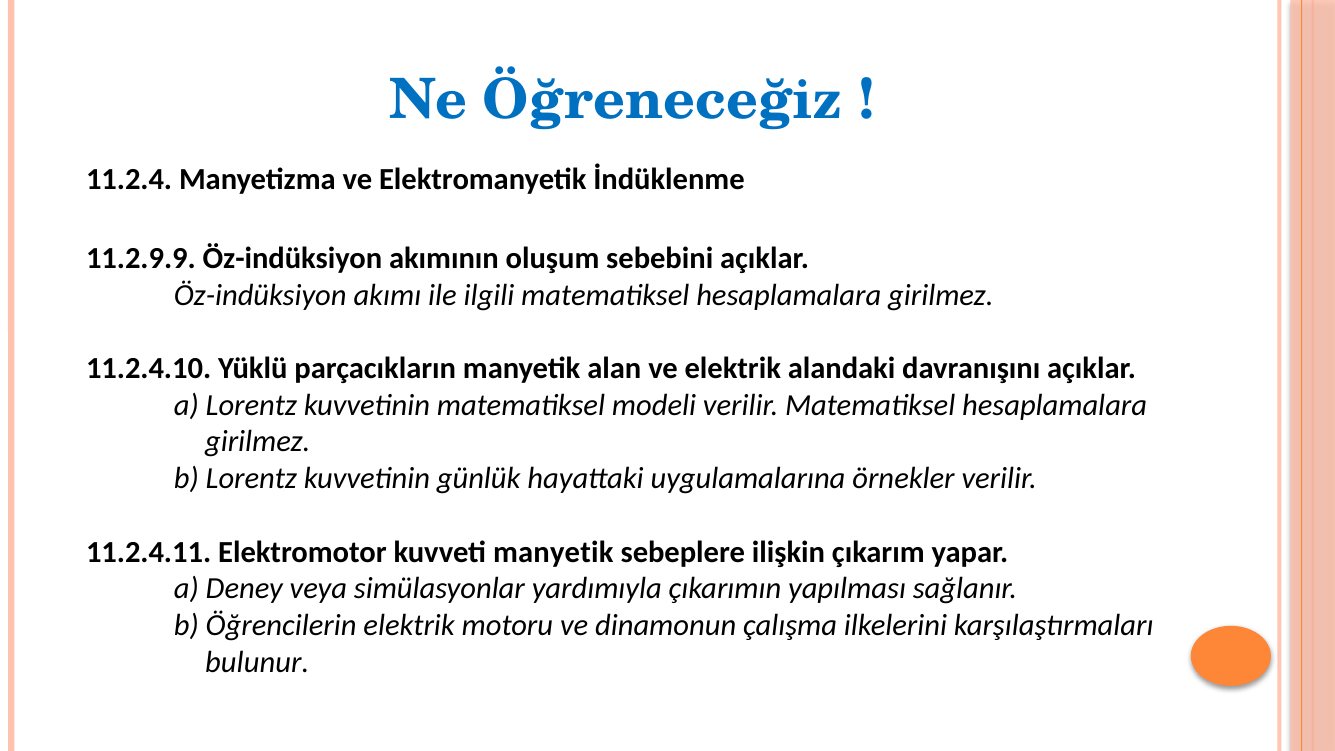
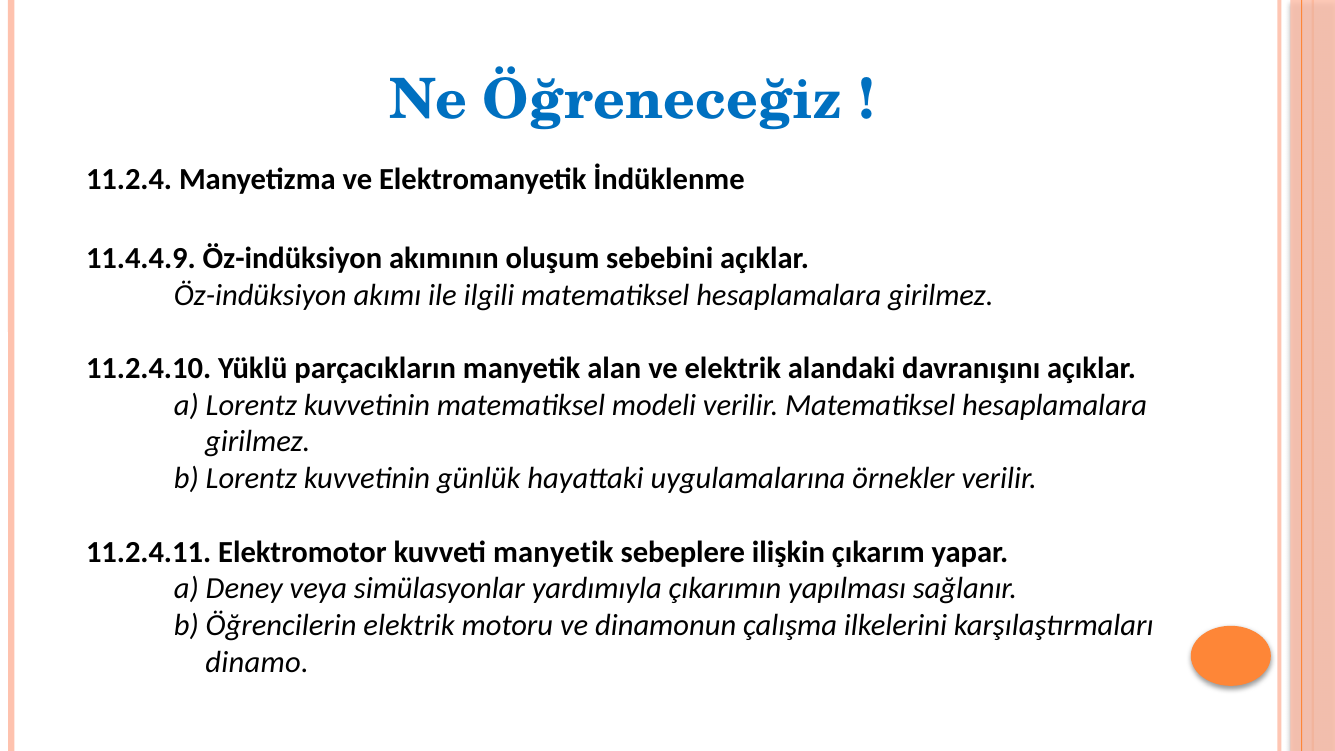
11.2.9.9: 11.2.9.9 -> 11.4.4.9
bulunur: bulunur -> dinamo
